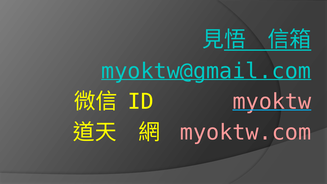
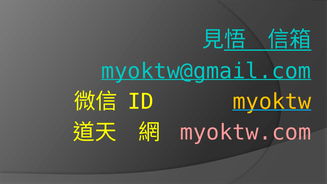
myoktw colour: pink -> yellow
